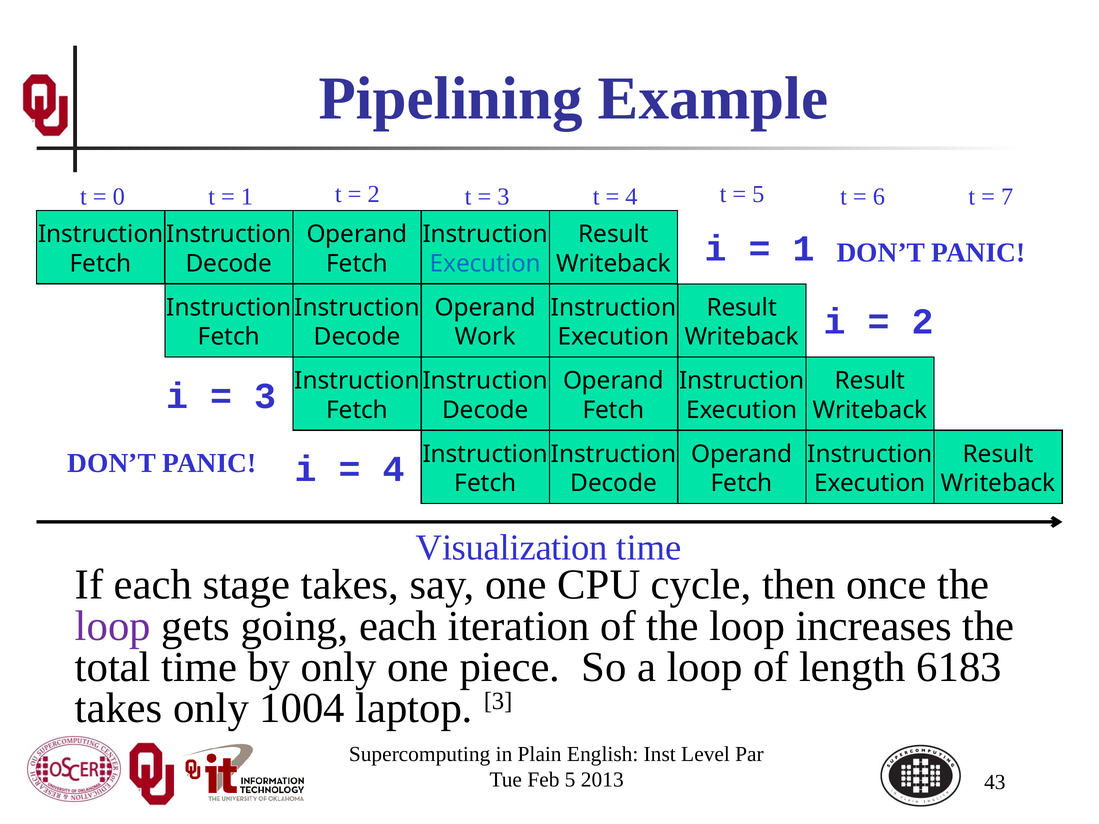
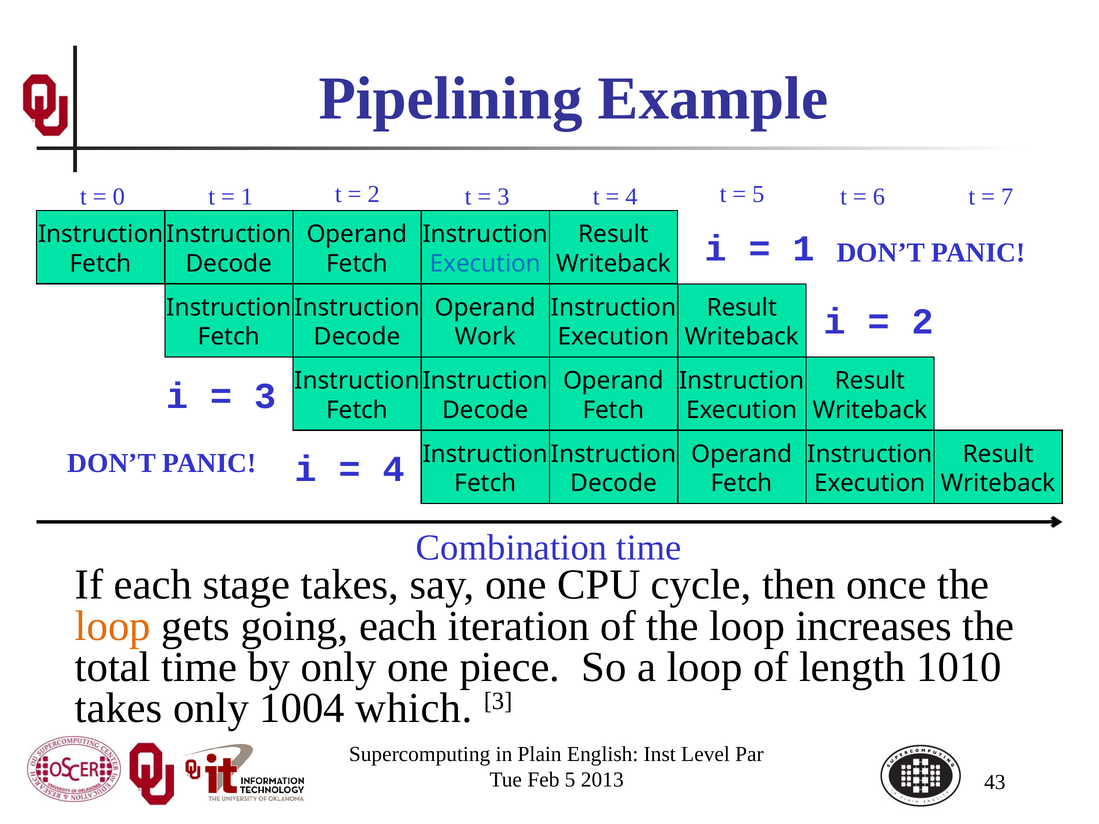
Visualization: Visualization -> Combination
loop at (113, 626) colour: purple -> orange
6183: 6183 -> 1010
laptop: laptop -> which
